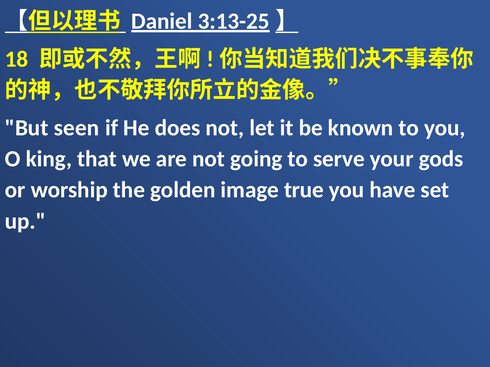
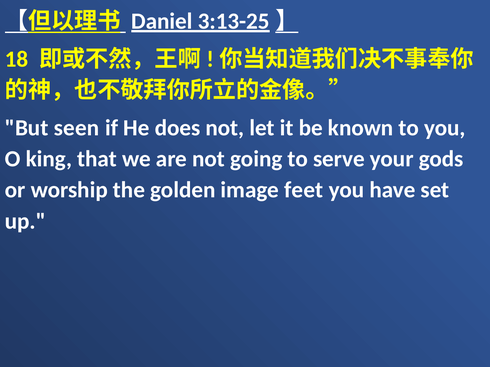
true: true -> feet
